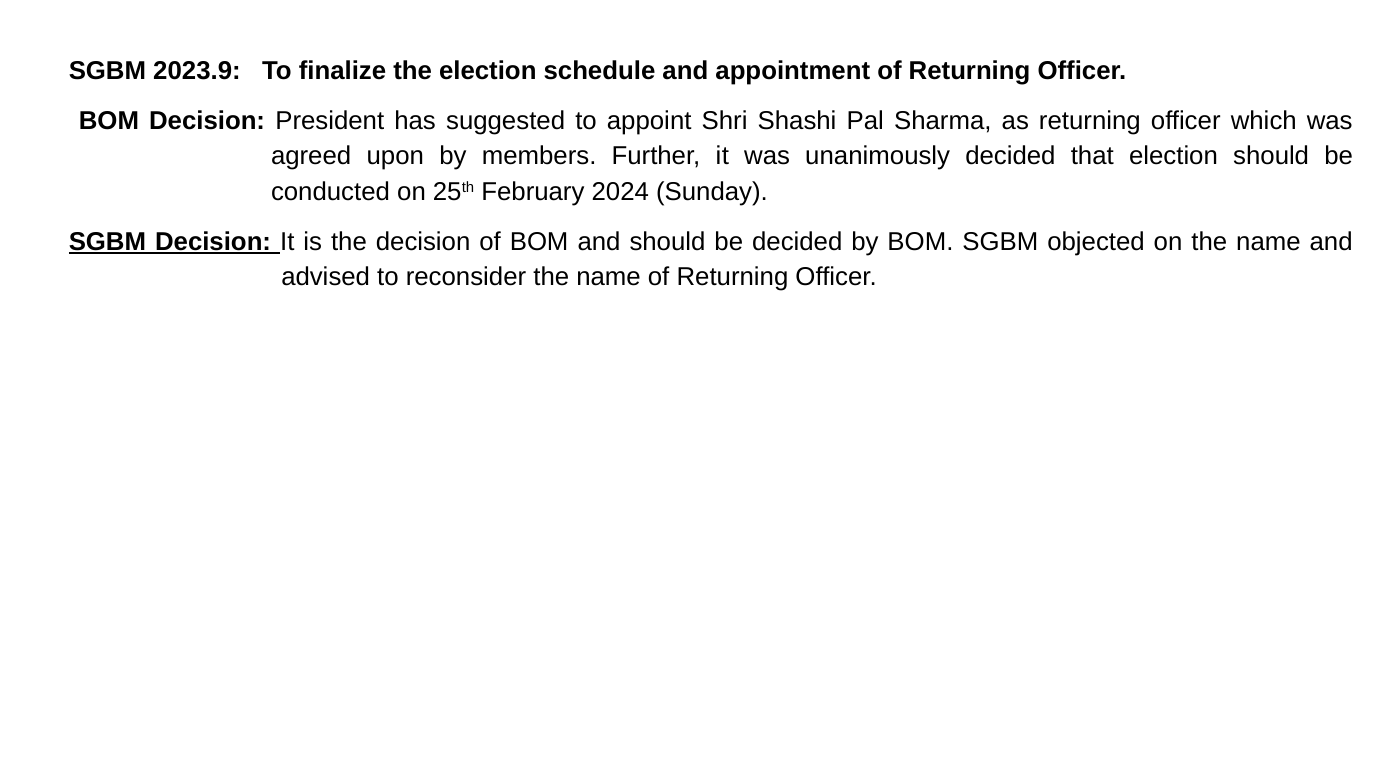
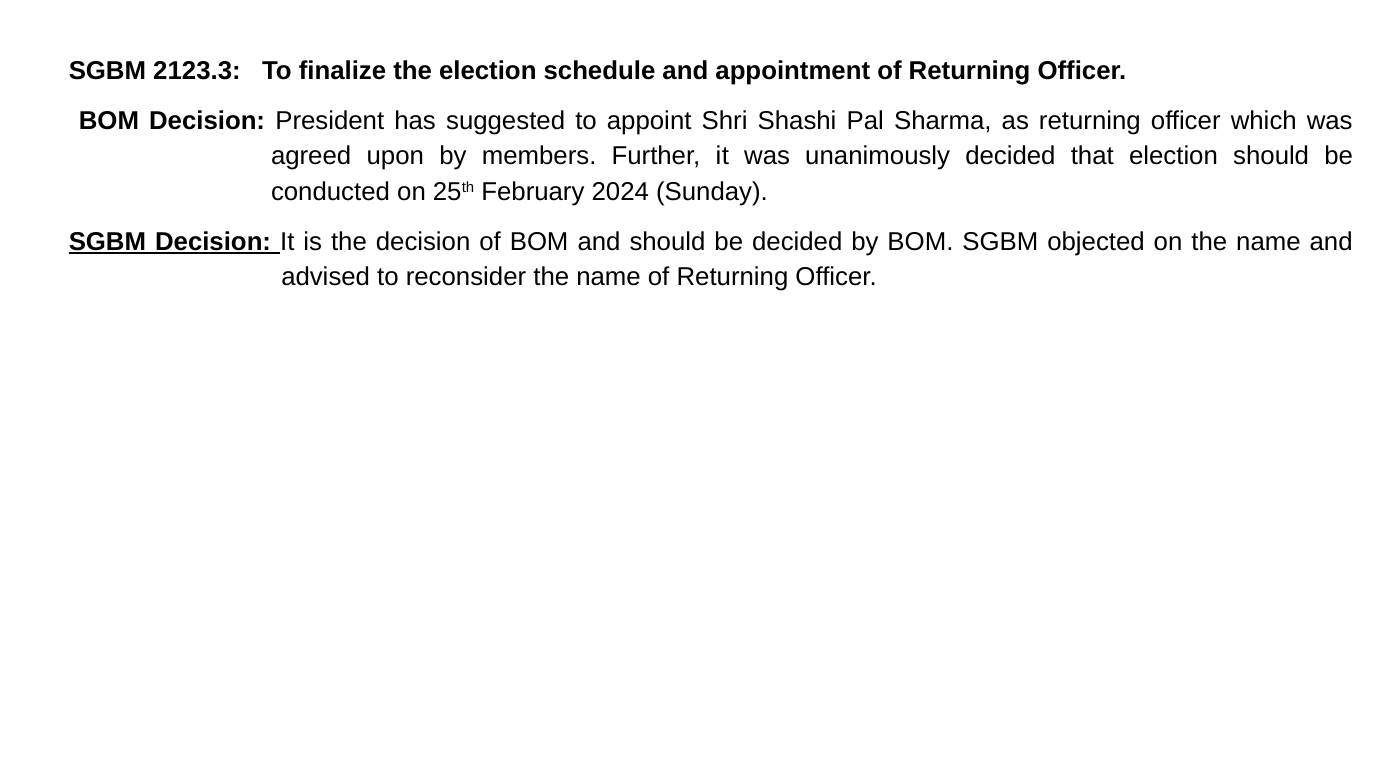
2023.9: 2023.9 -> 2123.3
